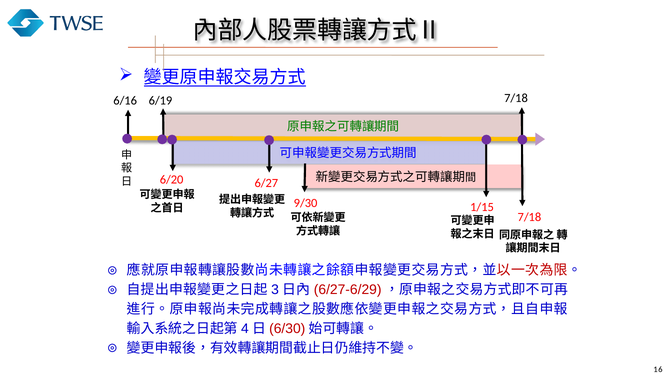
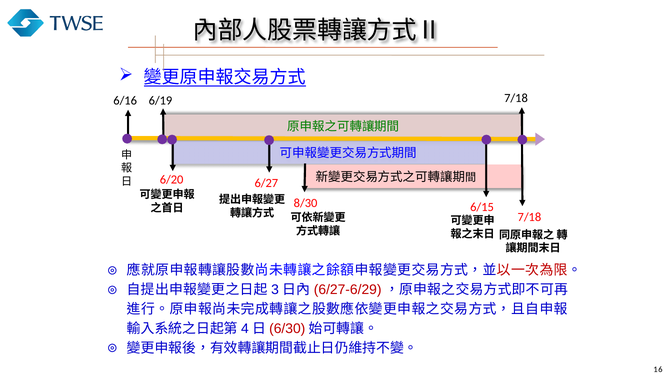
9/30: 9/30 -> 8/30
1/15: 1/15 -> 6/15
